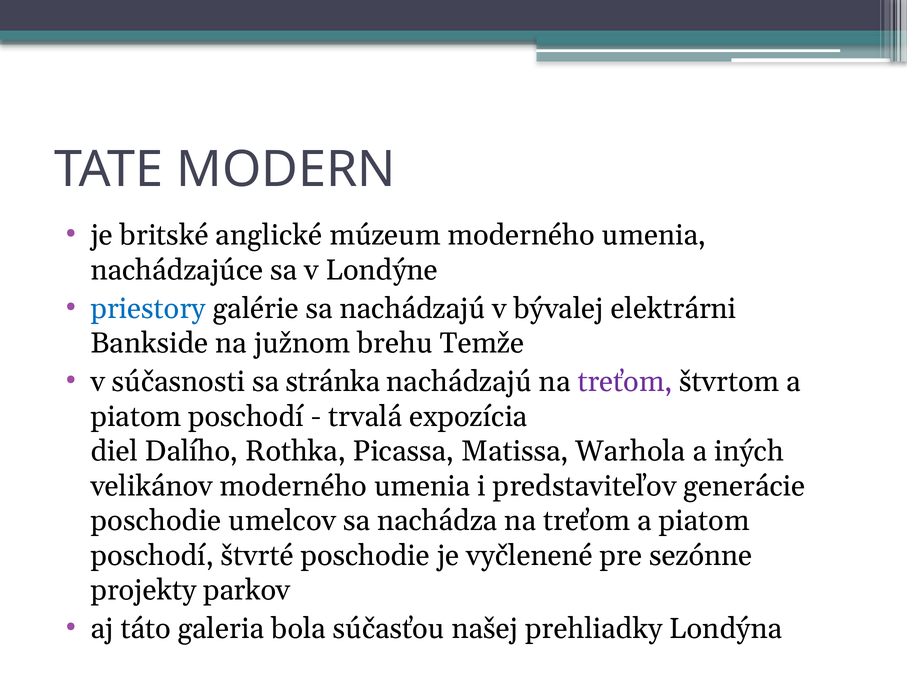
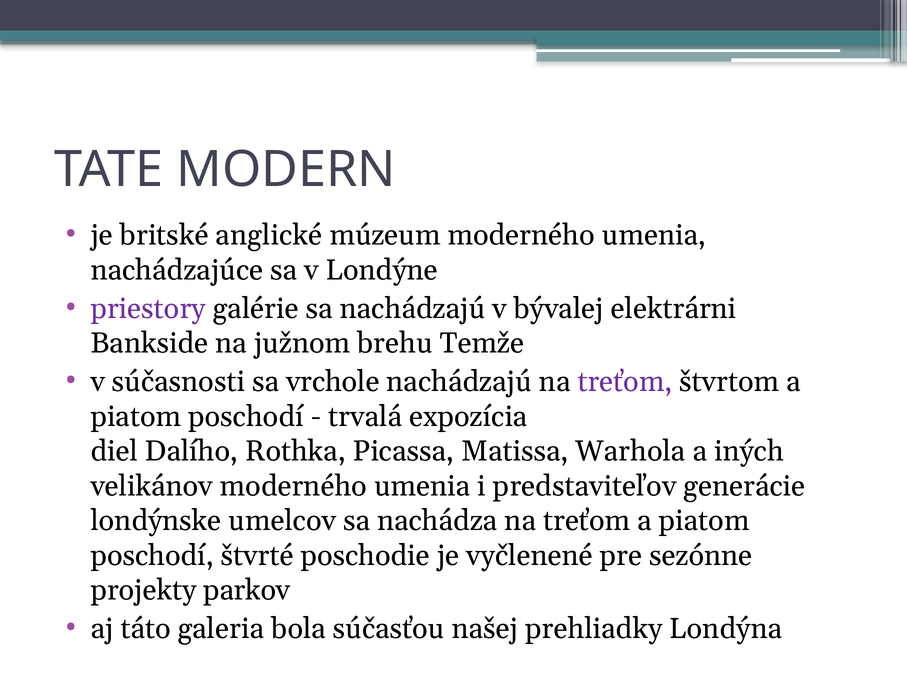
priestory colour: blue -> purple
stránka: stránka -> vrchole
poschodie at (156, 521): poschodie -> londýnske
